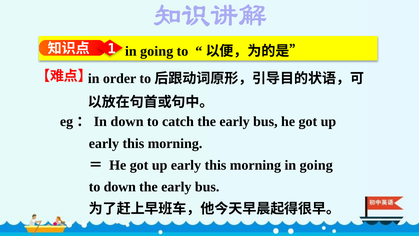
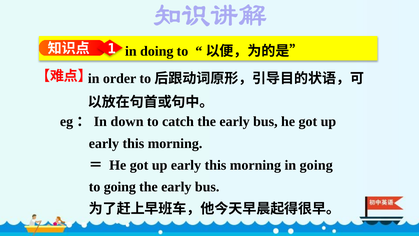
going at (157, 51): going -> doing
to down: down -> going
